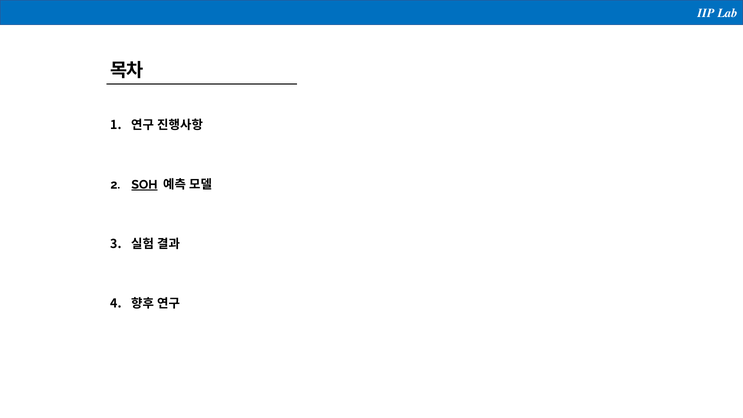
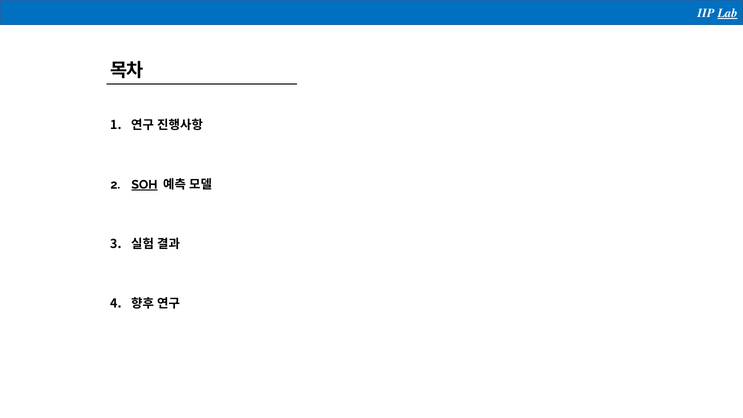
Lab underline: none -> present
